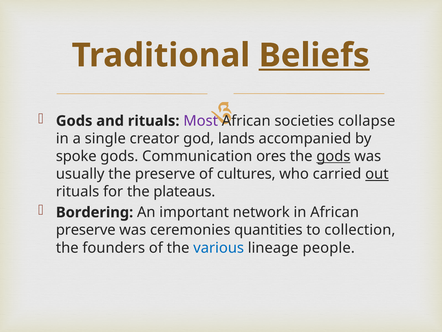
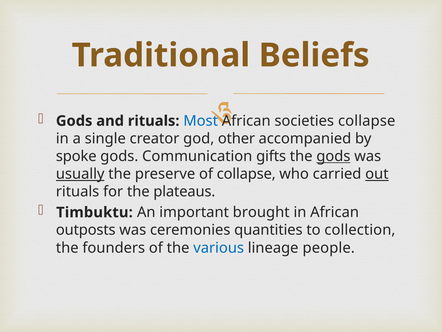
Beliefs underline: present -> none
Most colour: purple -> blue
lands: lands -> other
ores: ores -> gifts
usually underline: none -> present
of cultures: cultures -> collapse
Bordering: Bordering -> Timbuktu
network: network -> brought
preserve at (86, 230): preserve -> outposts
